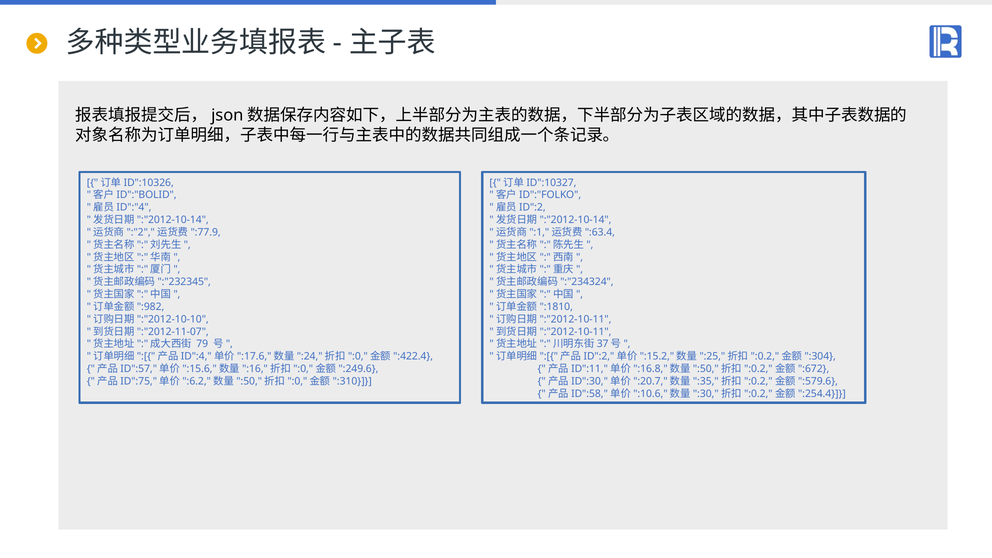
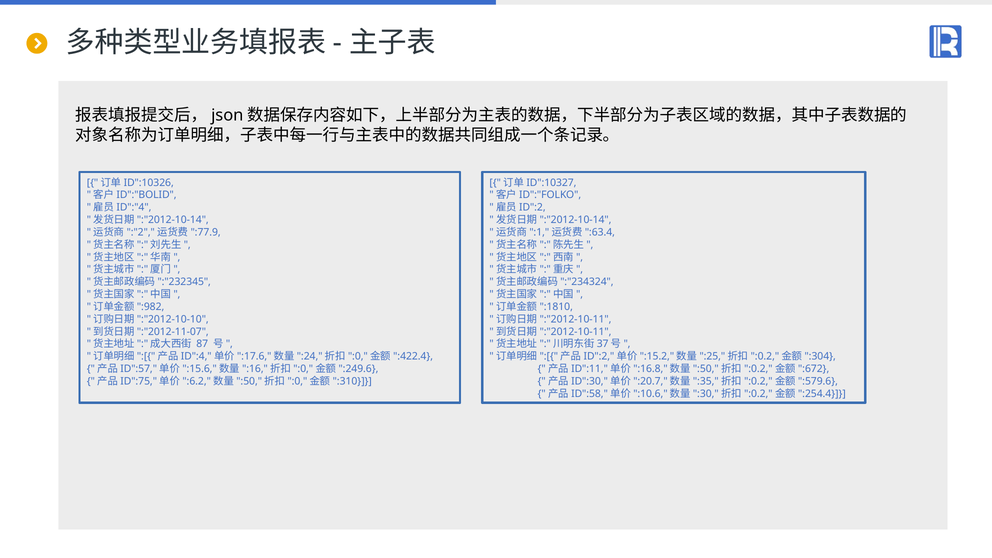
79: 79 -> 87
